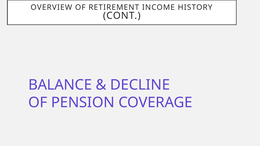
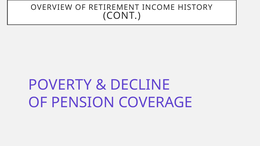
BALANCE: BALANCE -> POVERTY
